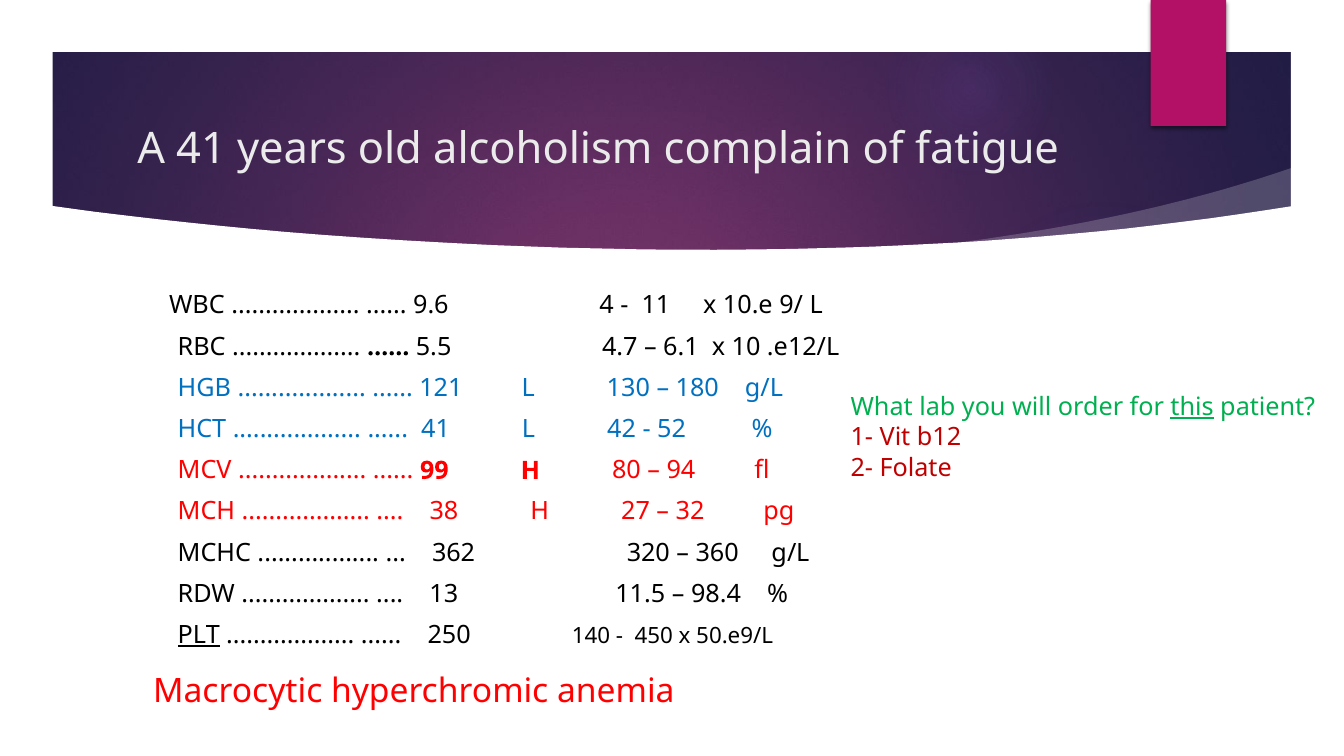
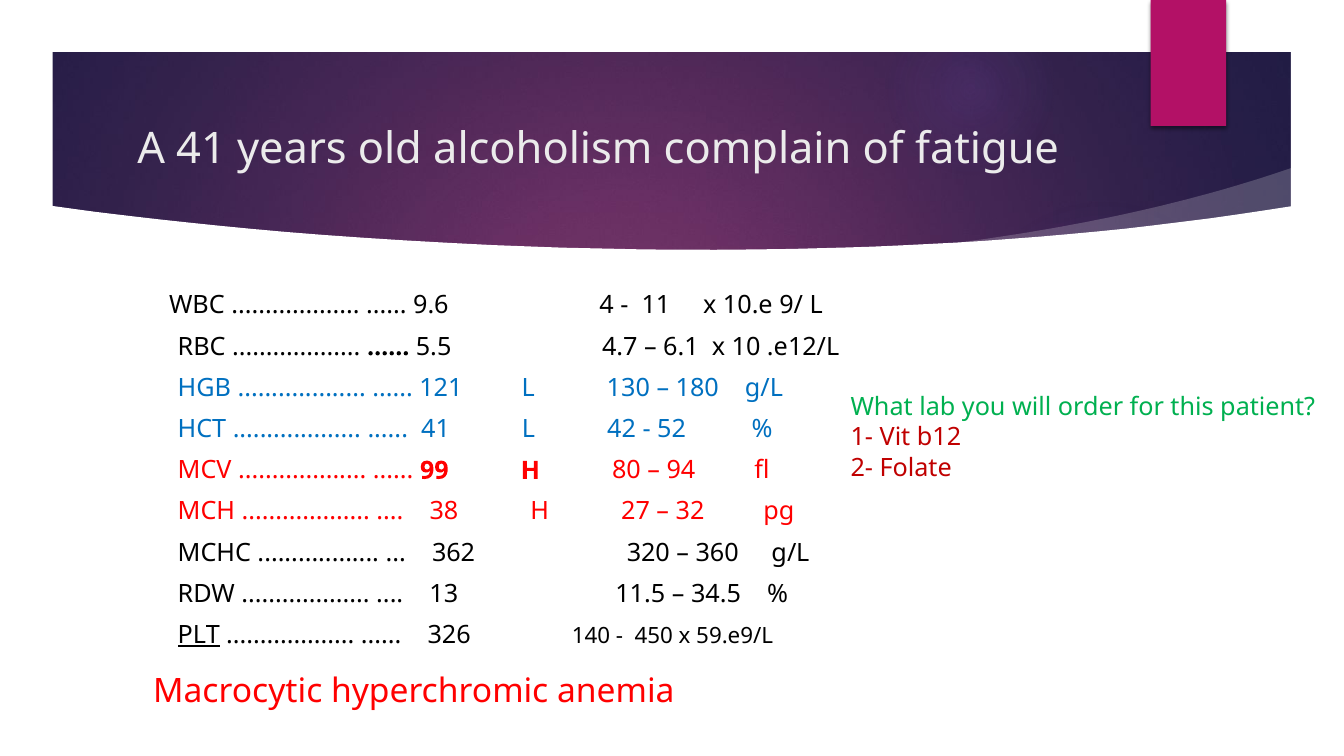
this underline: present -> none
98.4: 98.4 -> 34.5
250: 250 -> 326
50.e9/L: 50.e9/L -> 59.e9/L
